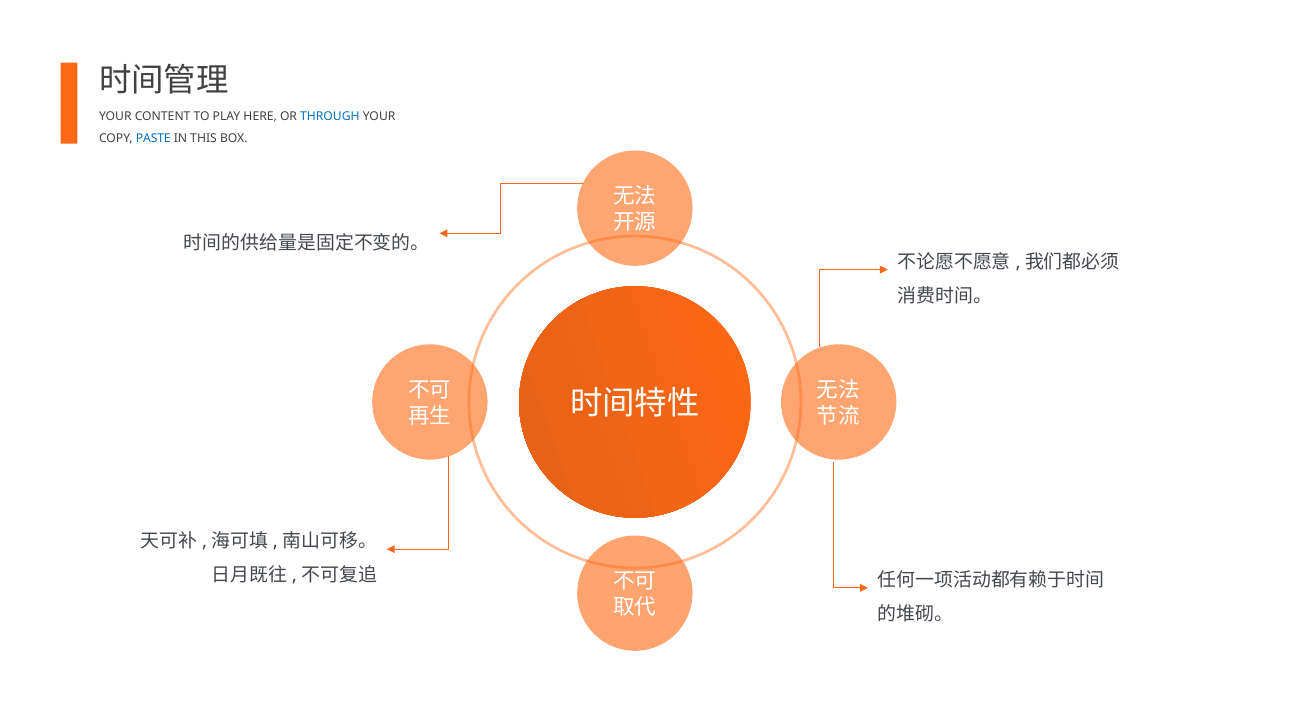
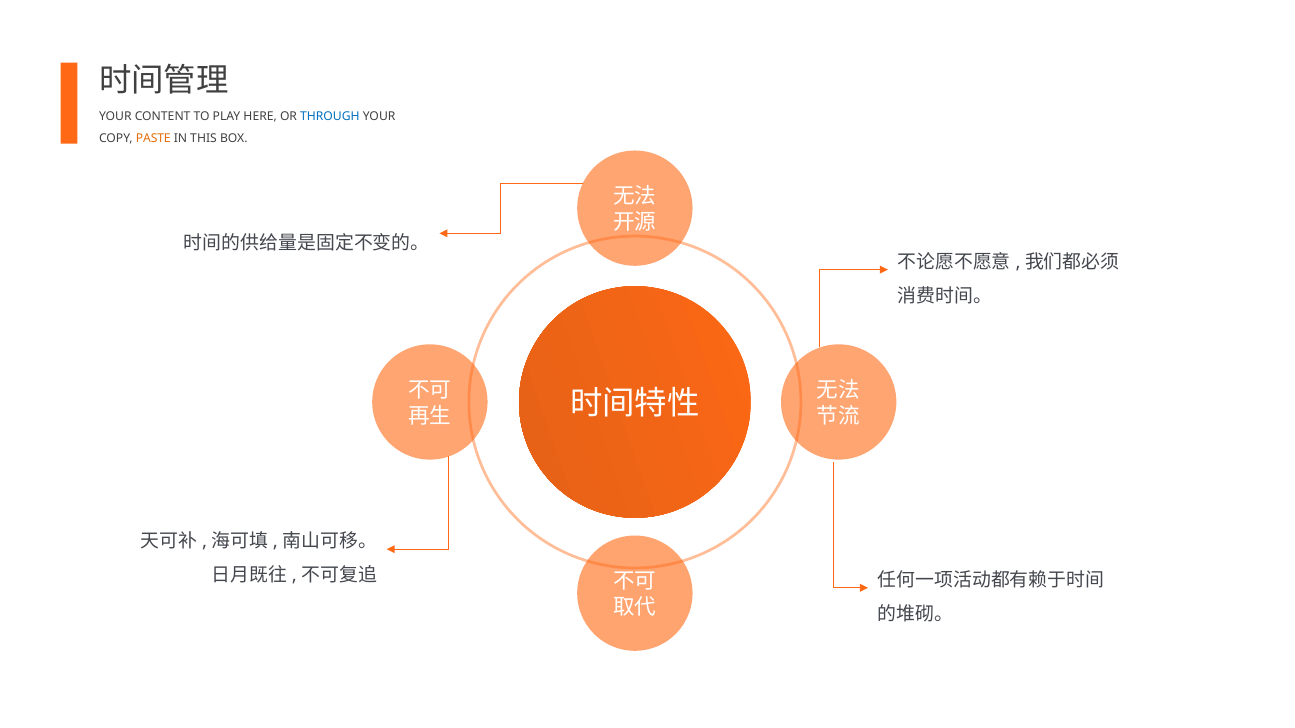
PASTE colour: blue -> orange
